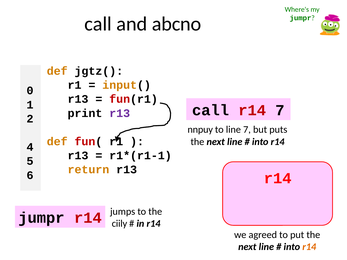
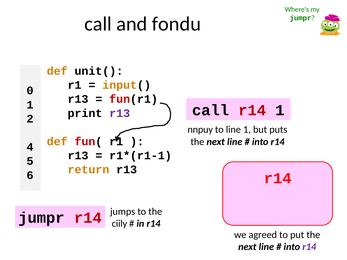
abcno: abcno -> fondu
jgtz(: jgtz( -> unit(
r14 7: 7 -> 1
line 7: 7 -> 1
r14 at (309, 247) colour: orange -> purple
